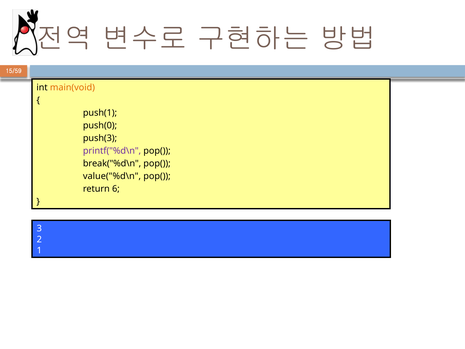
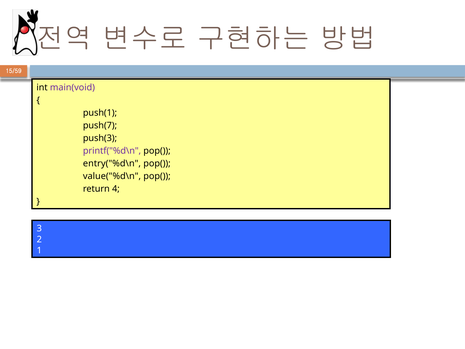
main(void colour: orange -> purple
push(0: push(0 -> push(7
break("%d\n: break("%d\n -> entry("%d\n
6: 6 -> 4
